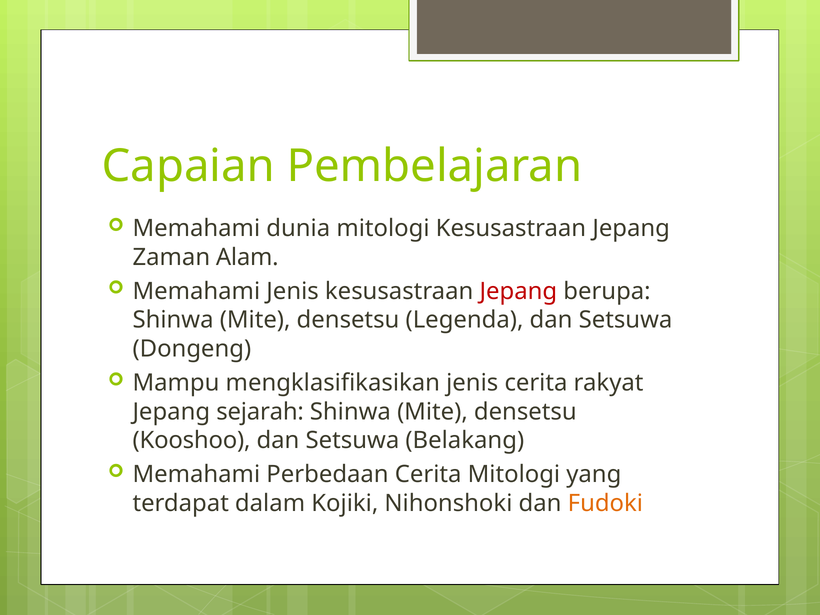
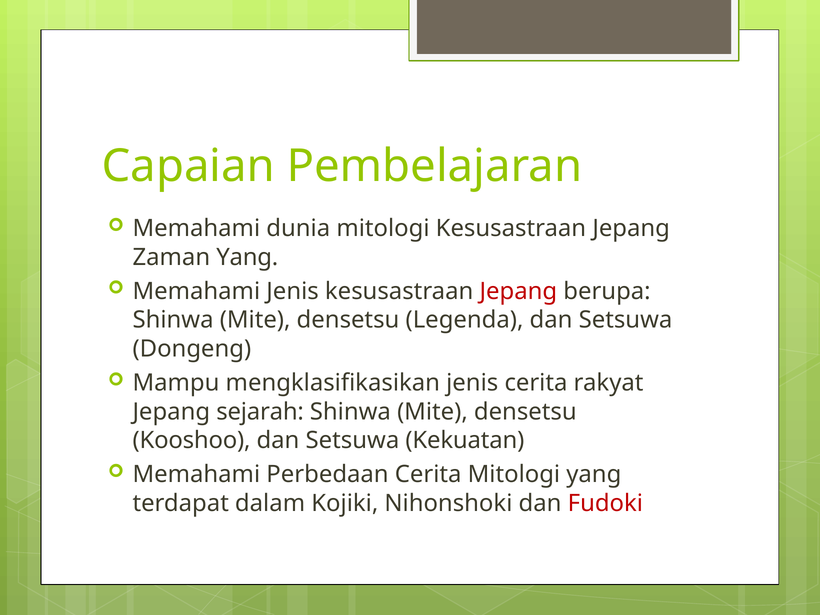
Zaman Alam: Alam -> Yang
Belakang: Belakang -> Kekuatan
Fudoki colour: orange -> red
